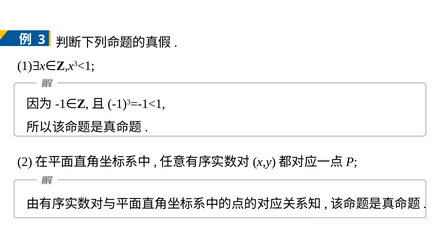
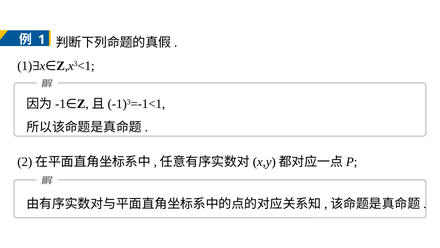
3 at (42, 40): 3 -> 1
